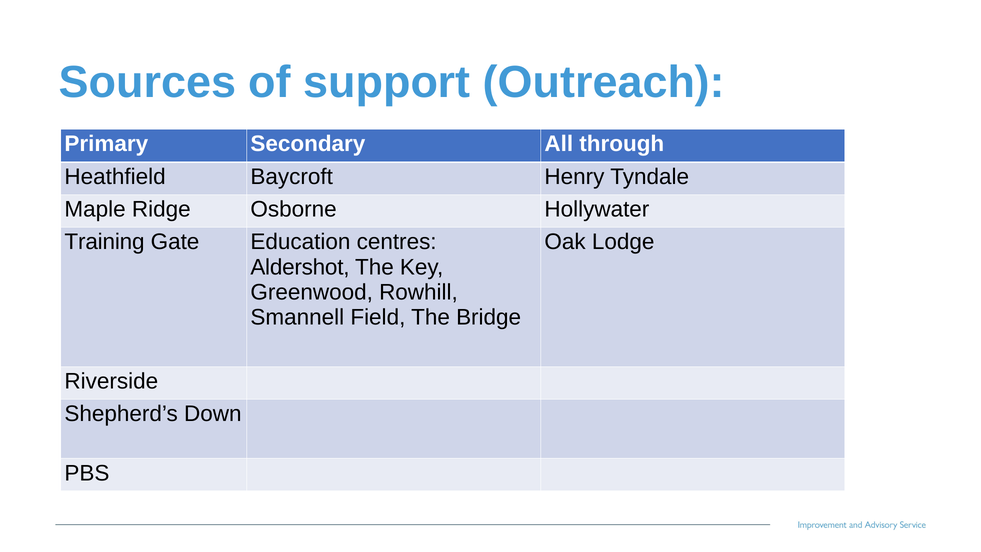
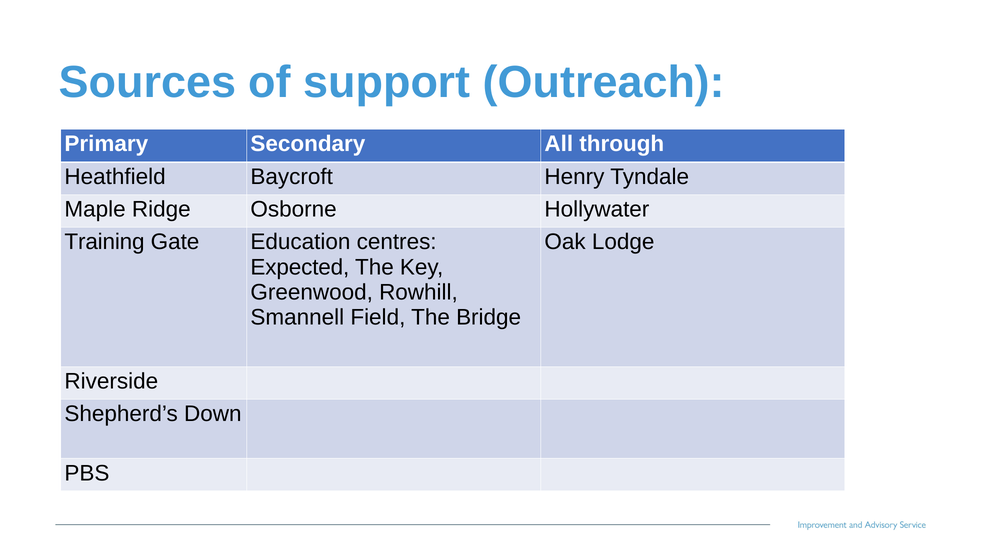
Aldershot: Aldershot -> Expected
